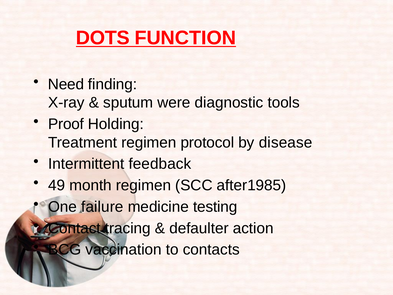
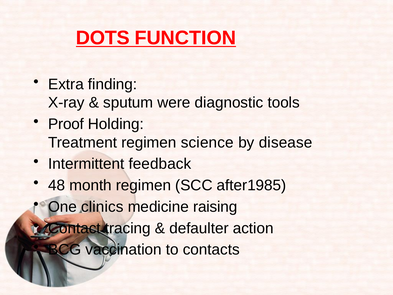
Need: Need -> Extra
protocol: protocol -> science
49: 49 -> 48
failure: failure -> clinics
testing: testing -> raising
